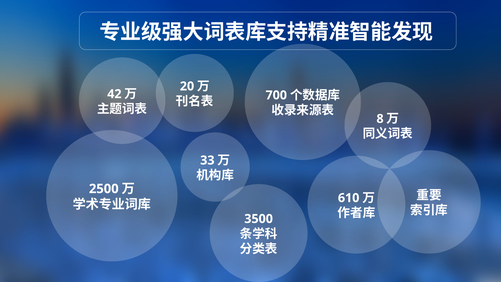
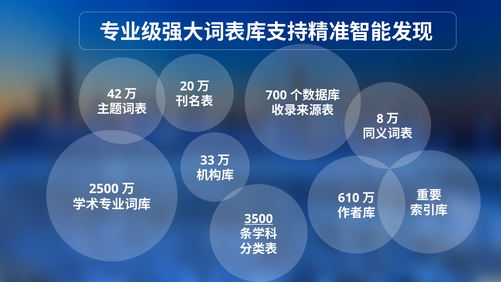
3500 underline: none -> present
